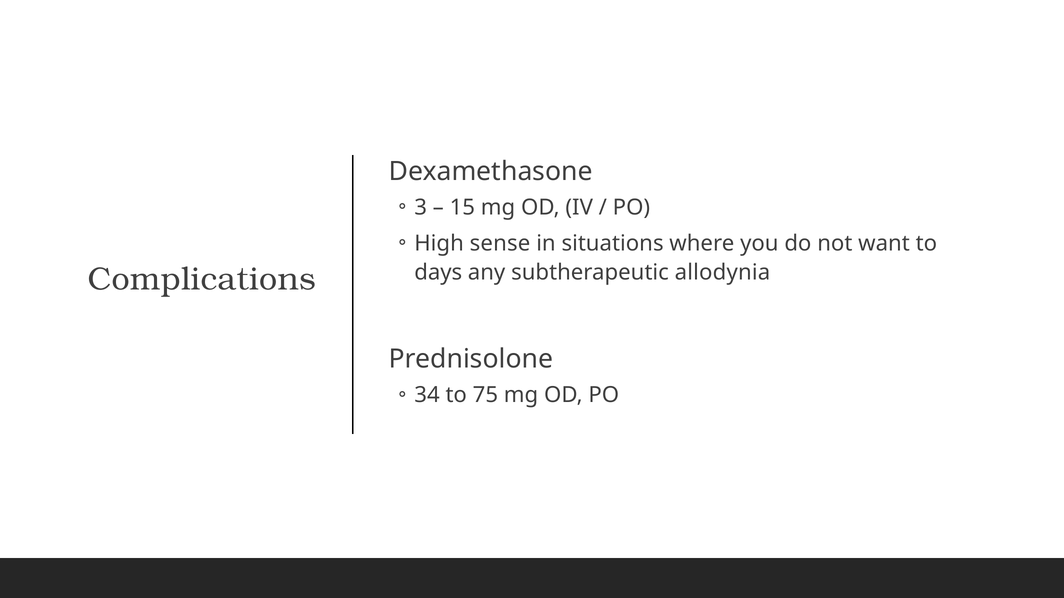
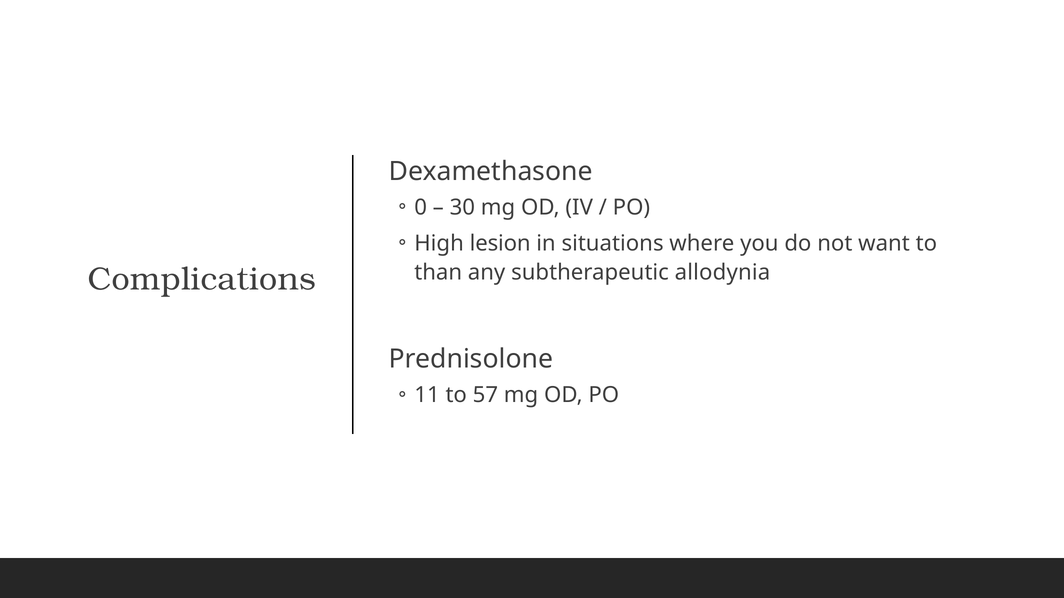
3: 3 -> 0
15: 15 -> 30
sense: sense -> lesion
days: days -> than
34: 34 -> 11
75: 75 -> 57
